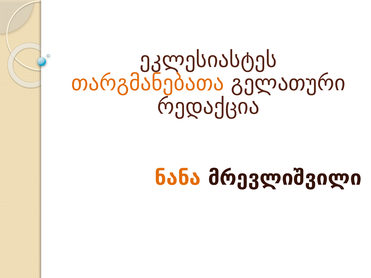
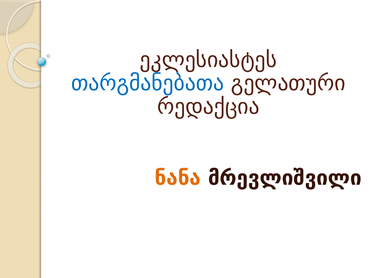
თარგმანებათა colour: orange -> blue
